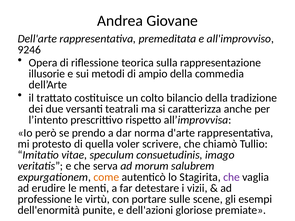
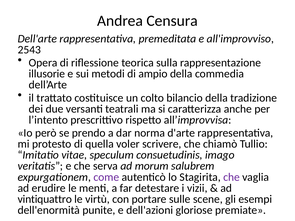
Giovane: Giovane -> Censura
9246: 9246 -> 2543
come colour: orange -> purple
professione: professione -> vintiquattro
